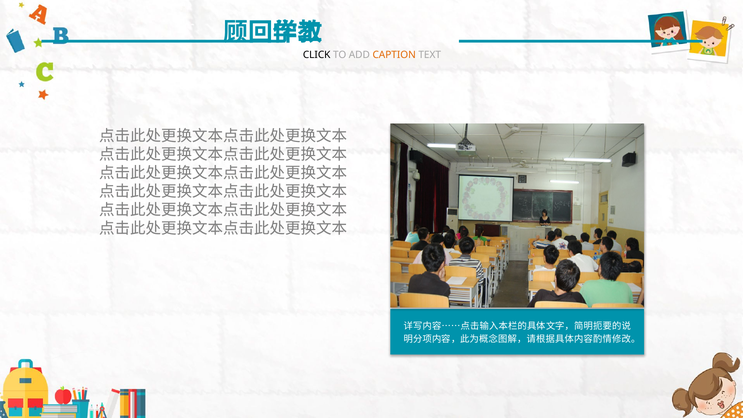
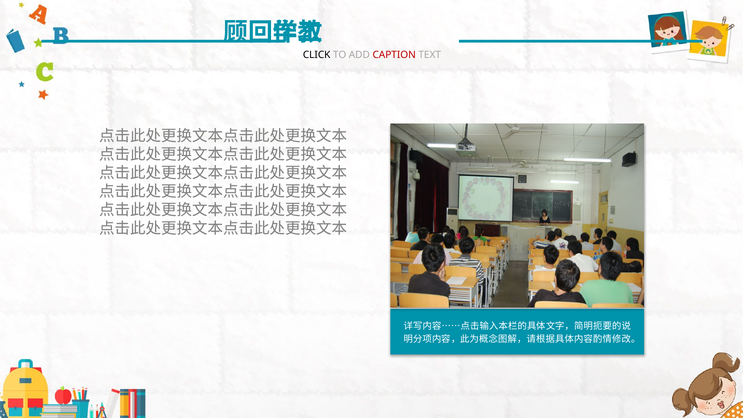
CAPTION colour: orange -> red
